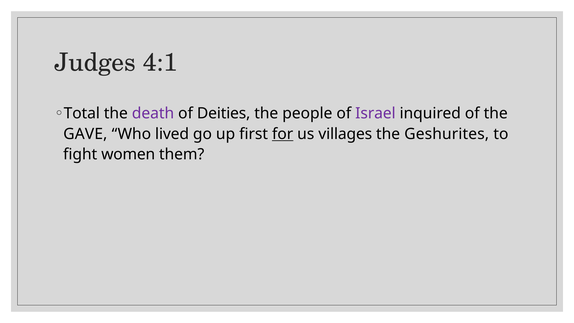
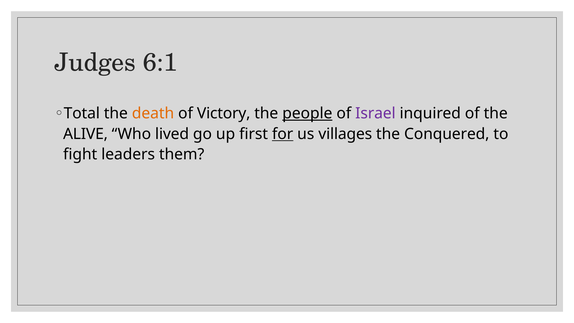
4:1: 4:1 -> 6:1
death colour: purple -> orange
Deities: Deities -> Victory
people underline: none -> present
GAVE: GAVE -> ALIVE
Geshurites: Geshurites -> Conquered
women: women -> leaders
